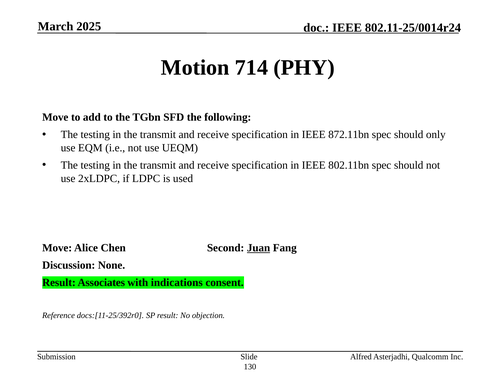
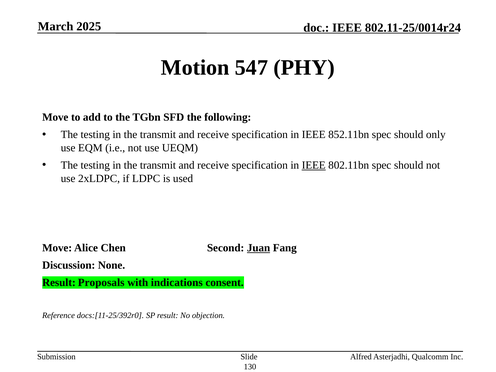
714: 714 -> 547
872.11bn: 872.11bn -> 852.11bn
IEEE at (314, 165) underline: none -> present
Associates: Associates -> Proposals
